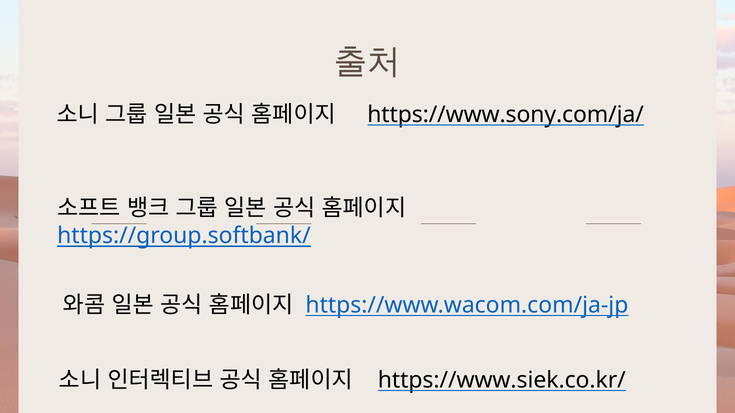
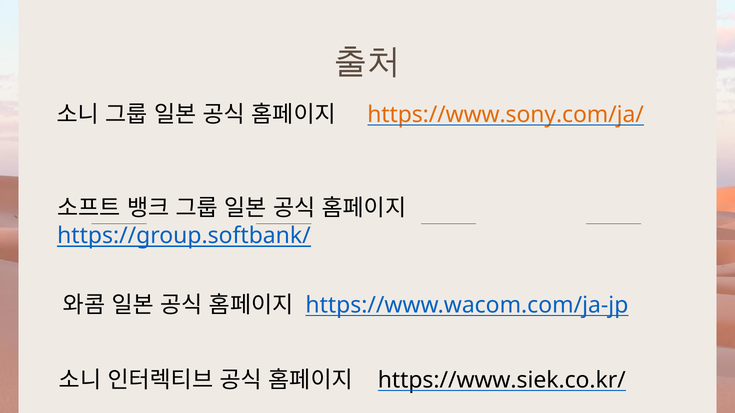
https://www.sony.com/ja/ colour: black -> orange
